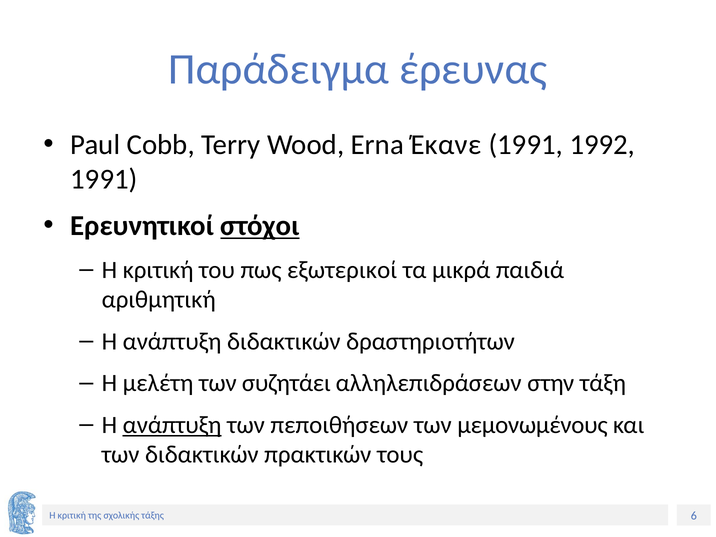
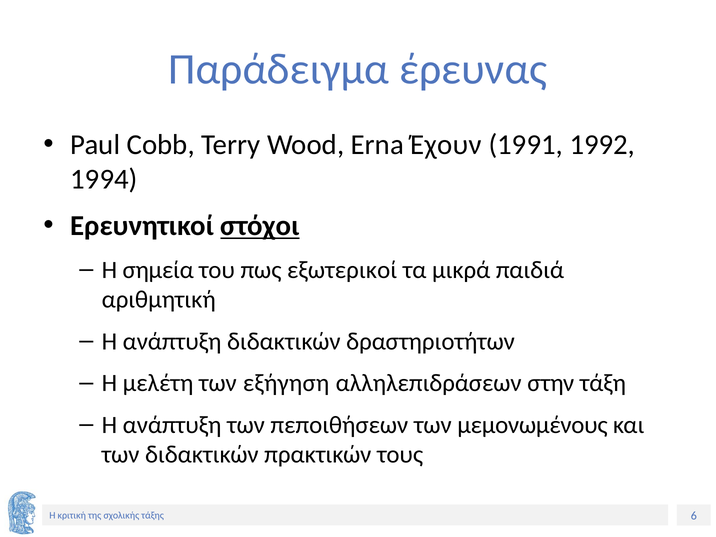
Έκανε: Έκανε -> Έχουν
1991 at (104, 179): 1991 -> 1994
κριτική at (158, 270): κριτική -> σημεία
συζητάει: συζητάει -> εξήγηση
ανάπτυξη at (172, 425) underline: present -> none
